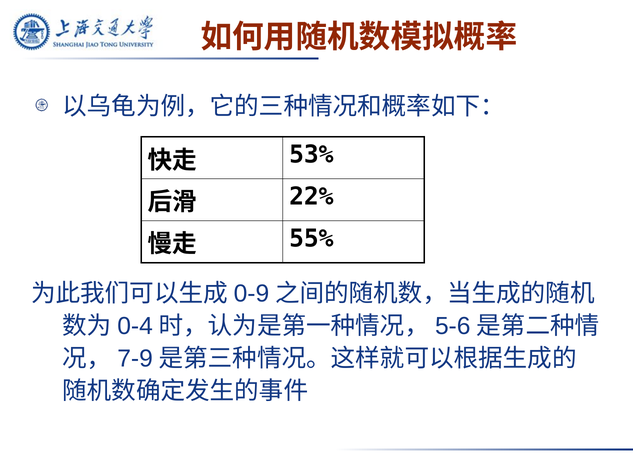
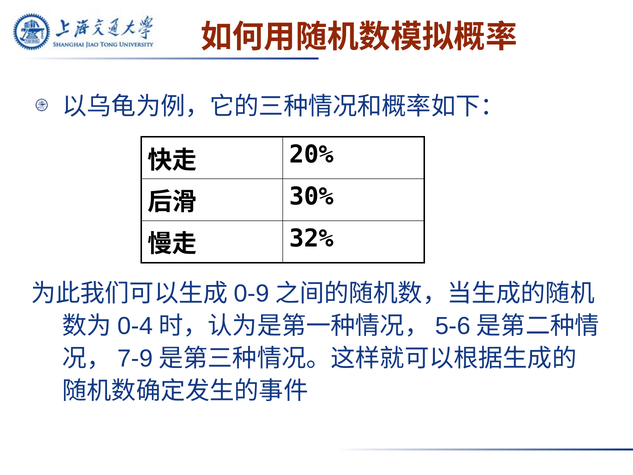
53%: 53% -> 20%
22%: 22% -> 30%
55%: 55% -> 32%
